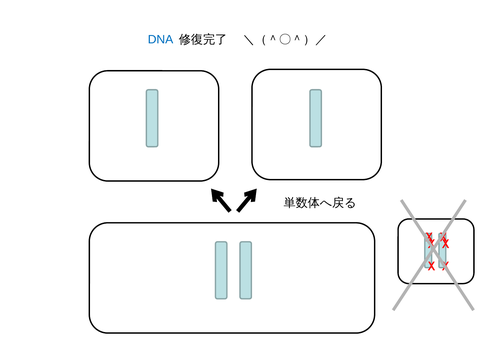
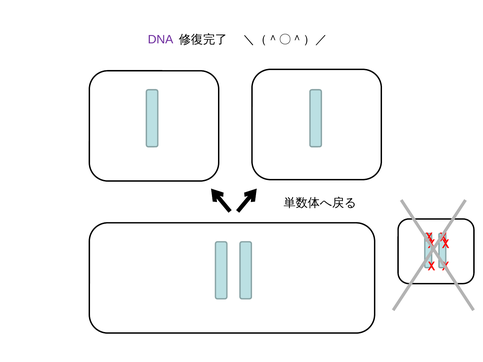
DNA colour: blue -> purple
